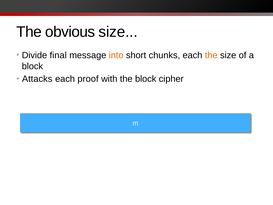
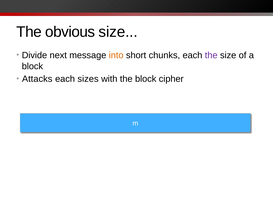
final: final -> next
the at (211, 55) colour: orange -> purple
proof: proof -> sizes
